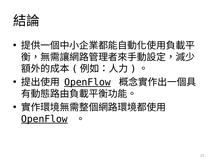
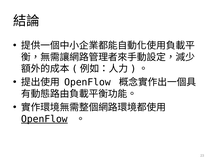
OpenFlow at (87, 82) underline: present -> none
